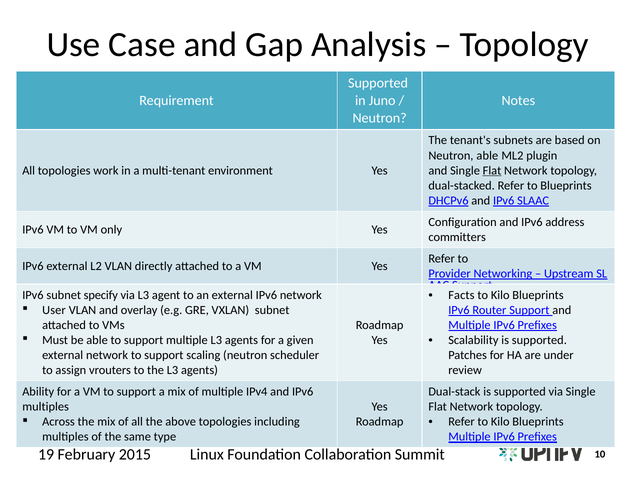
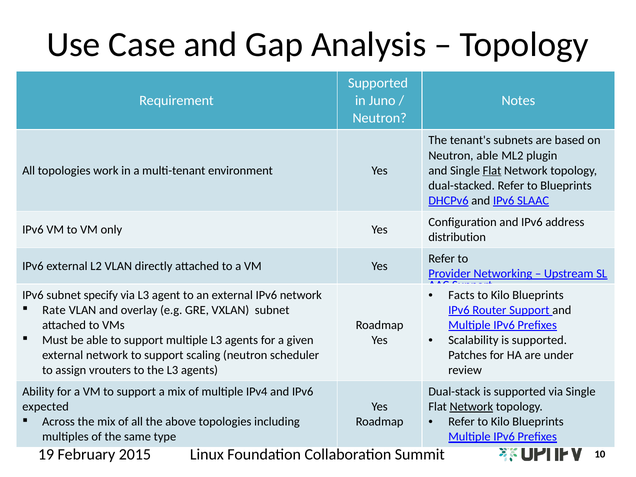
committers: committers -> distribution
User: User -> Rate
multiples at (46, 407): multiples -> expected
Network at (471, 407) underline: none -> present
